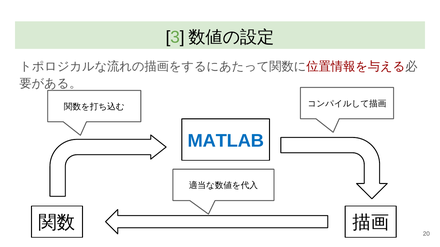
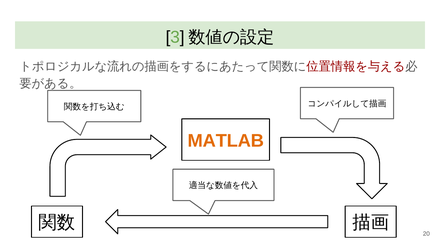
MATLAB colour: blue -> orange
